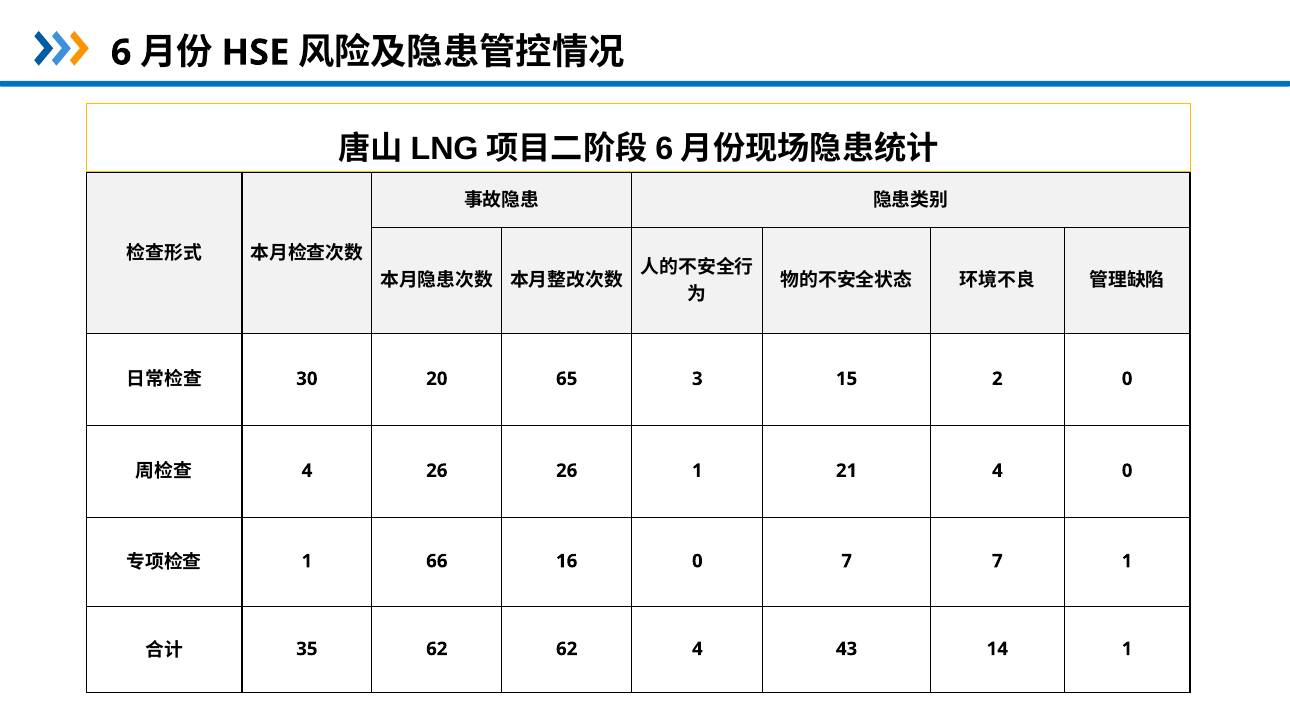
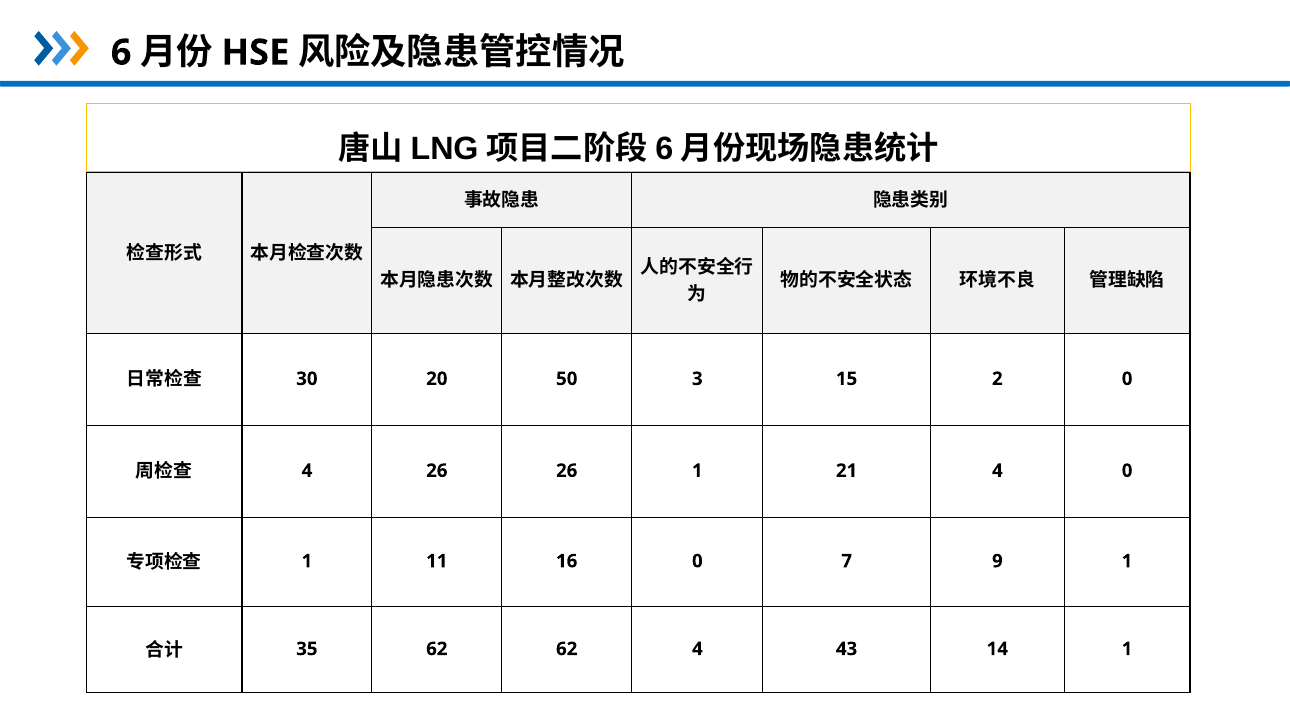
65: 65 -> 50
66: 66 -> 11
7 7: 7 -> 9
